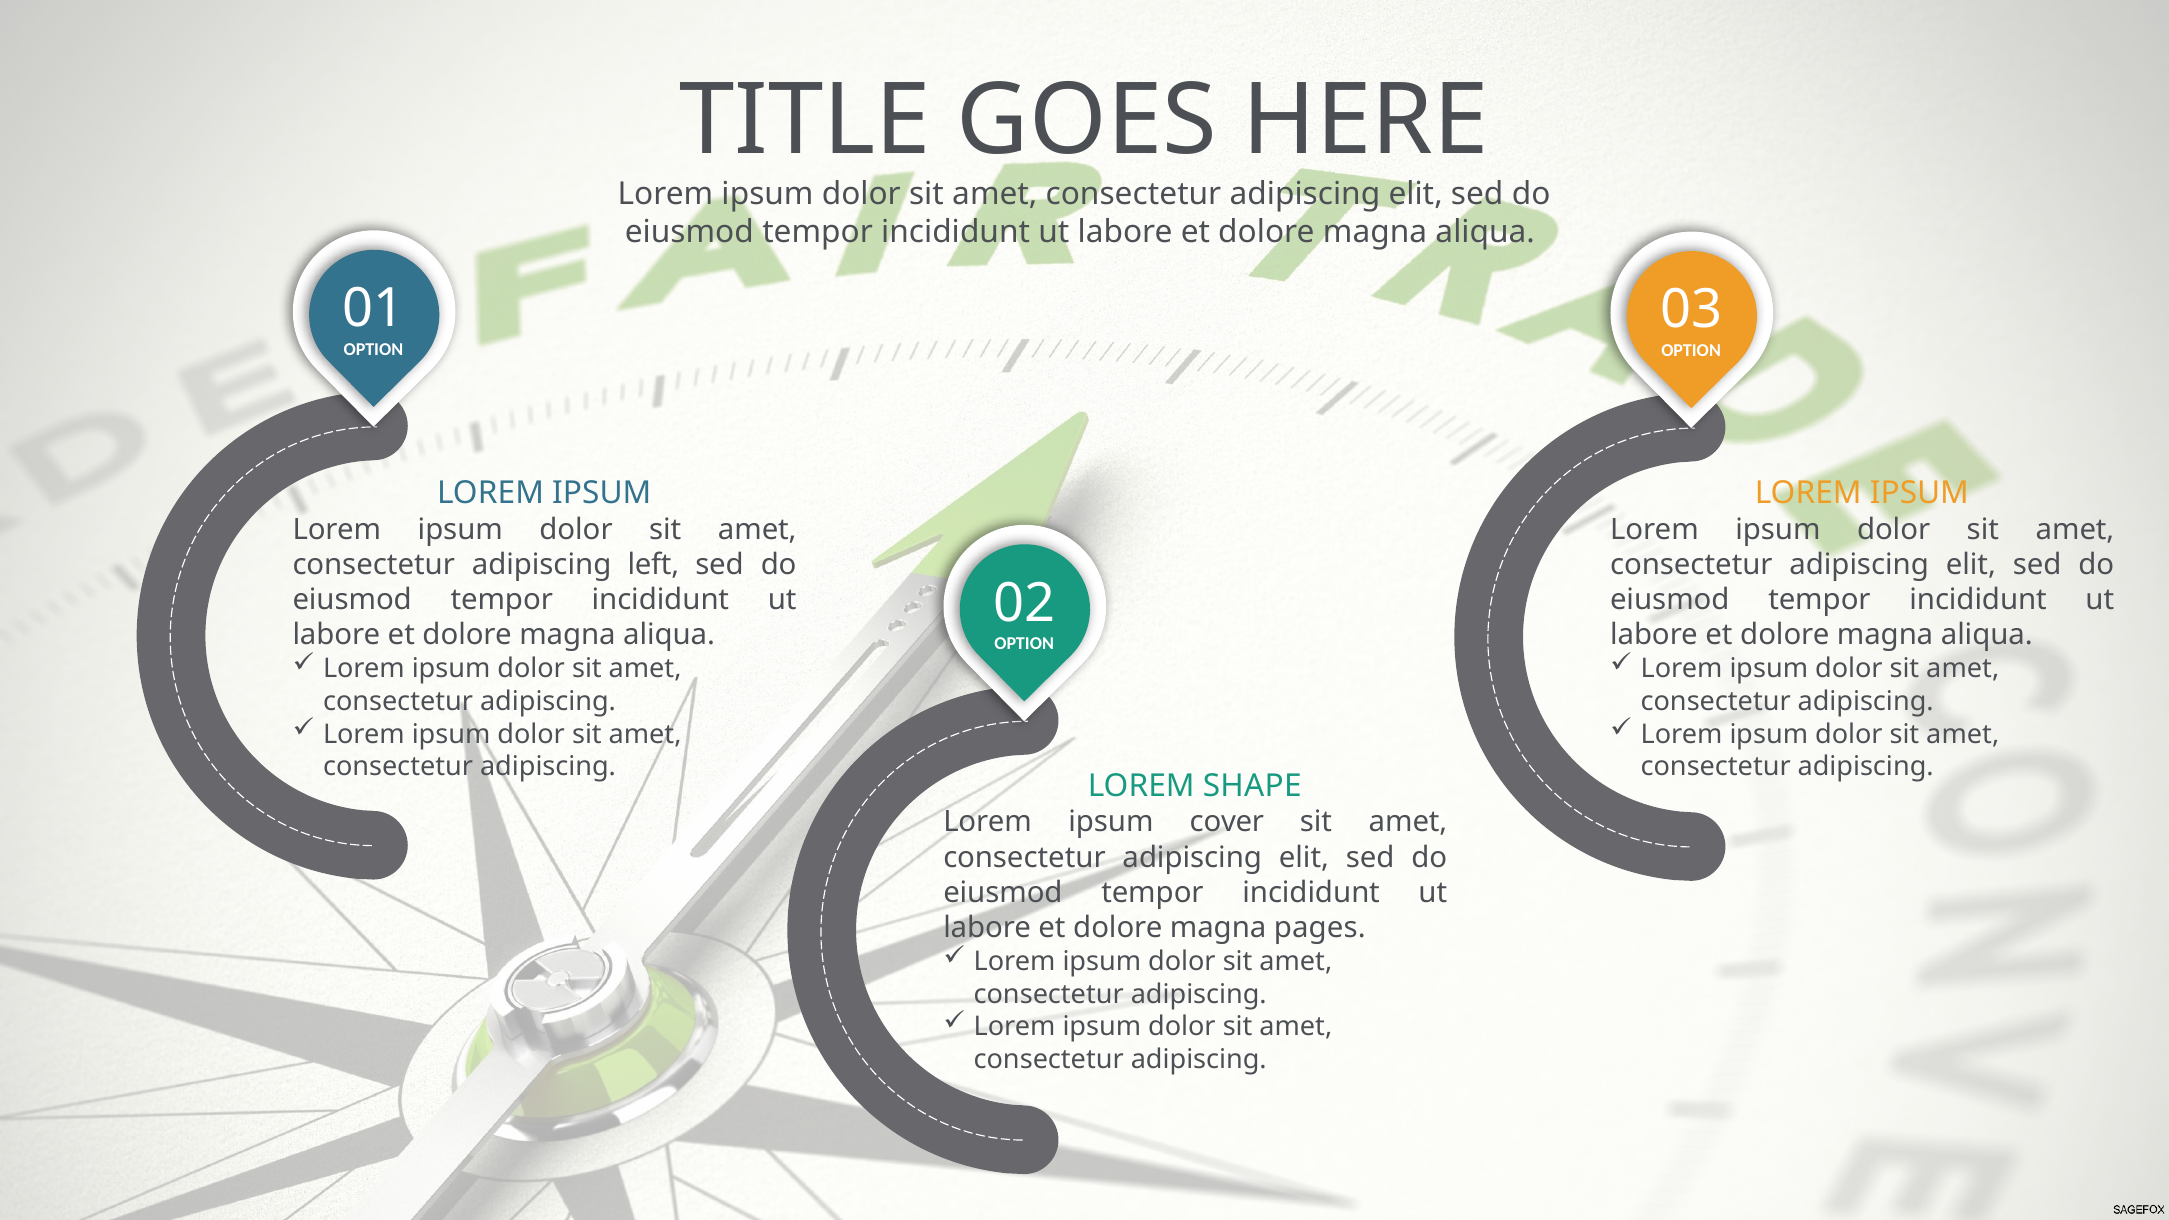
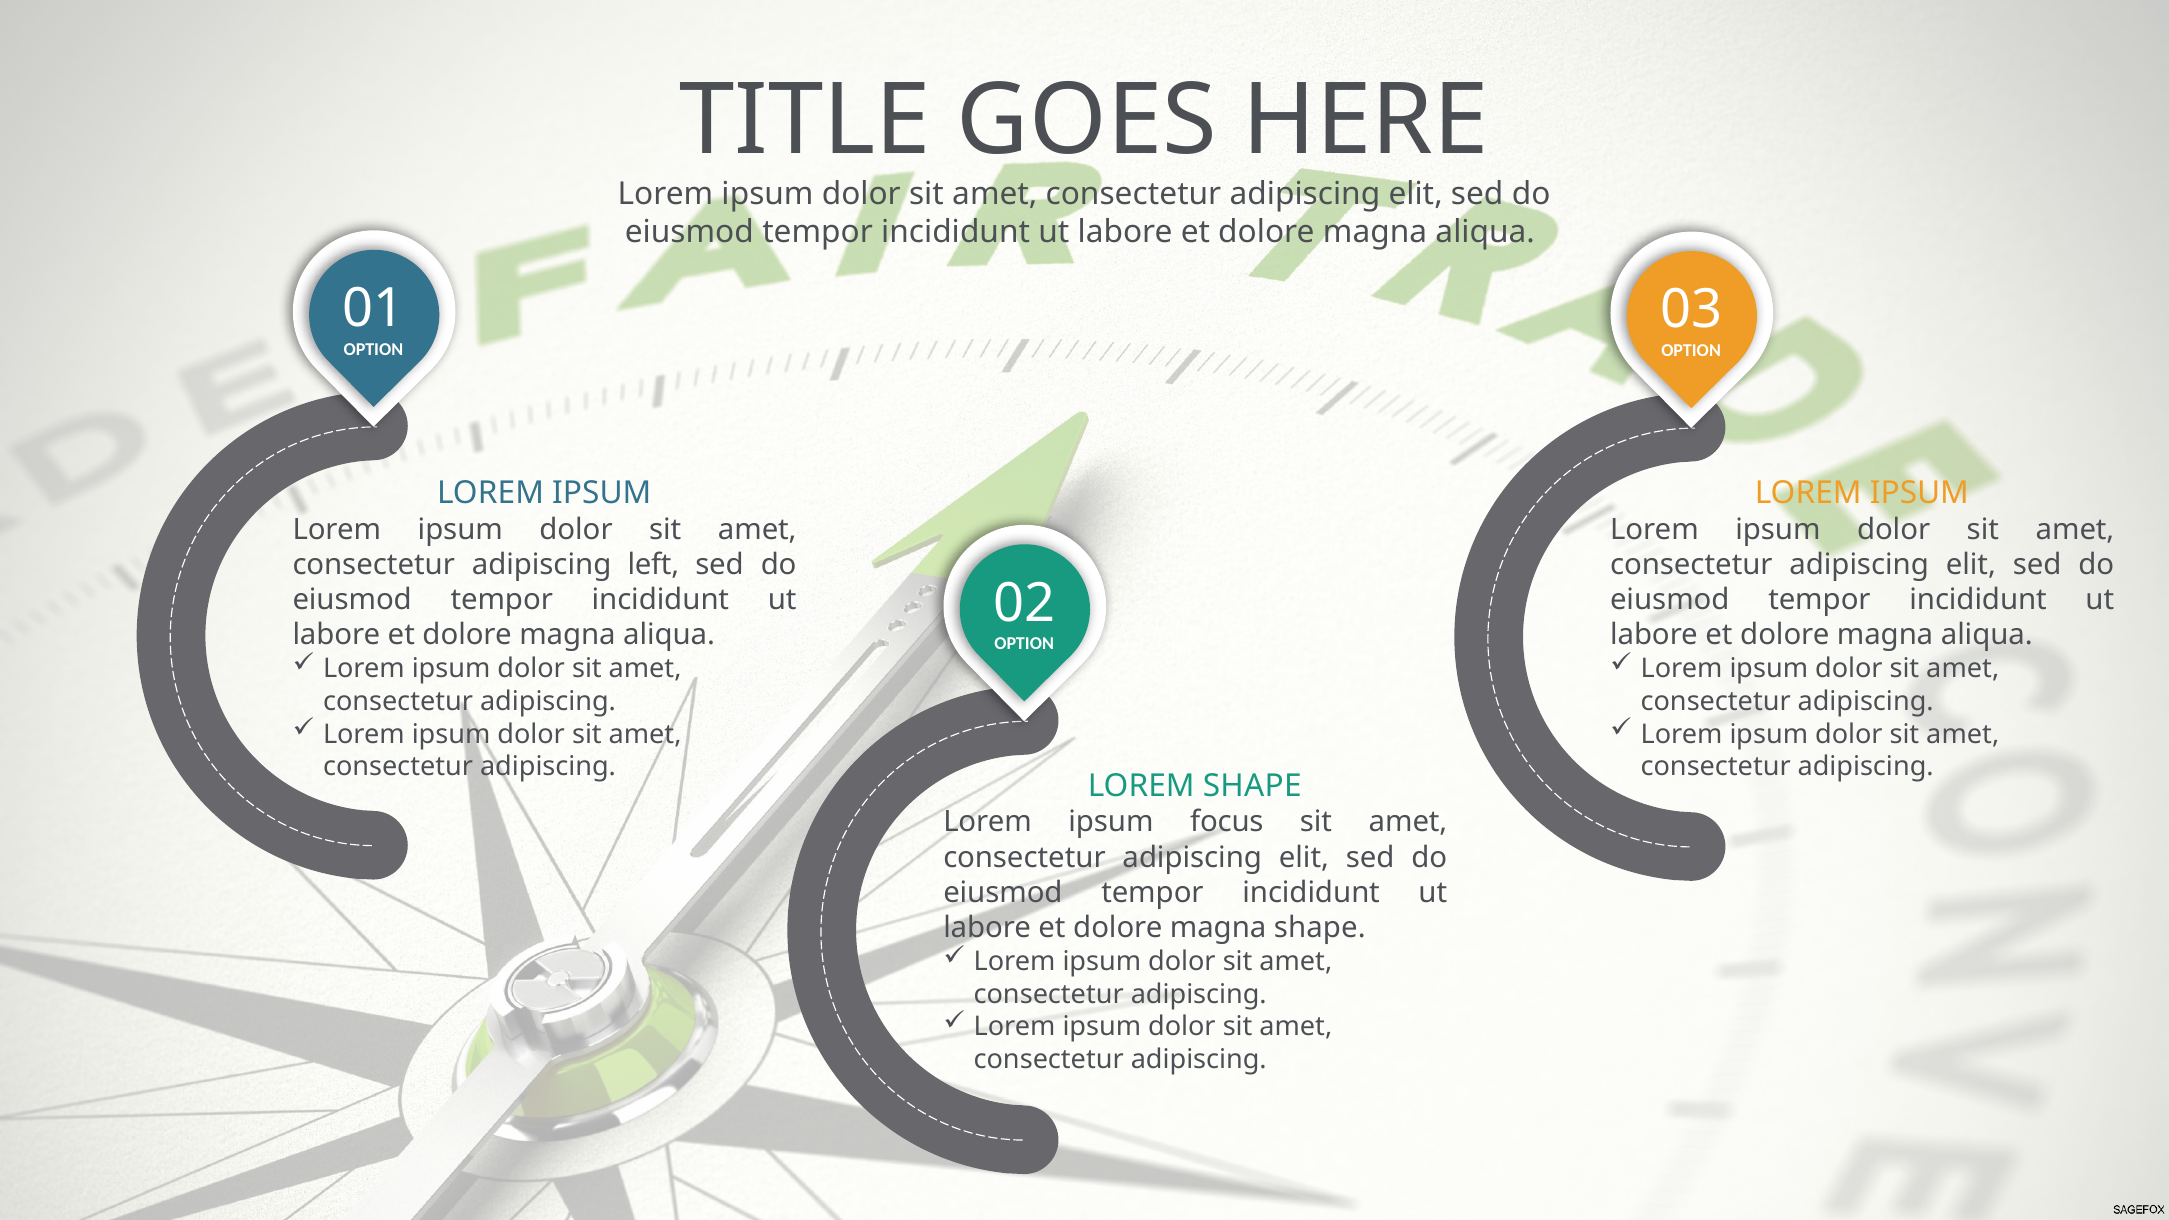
cover: cover -> focus
magna pages: pages -> shape
